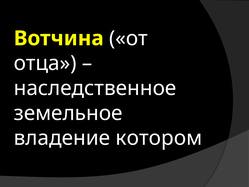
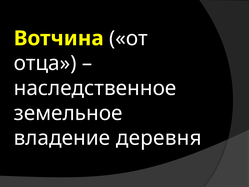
котором: котором -> деревня
